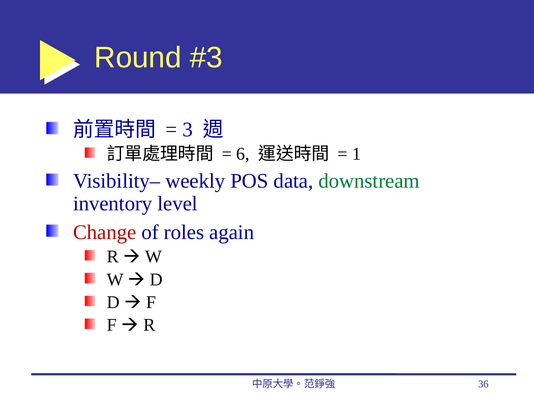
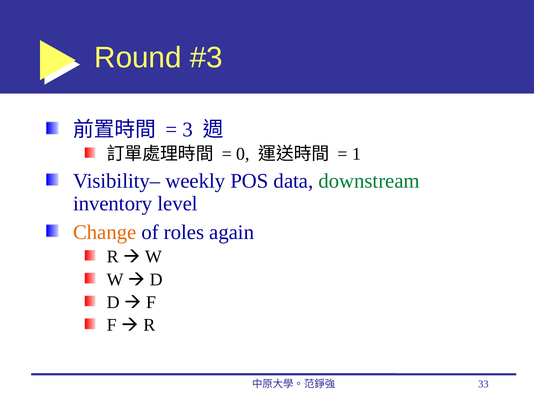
6: 6 -> 0
Change colour: red -> orange
36: 36 -> 33
